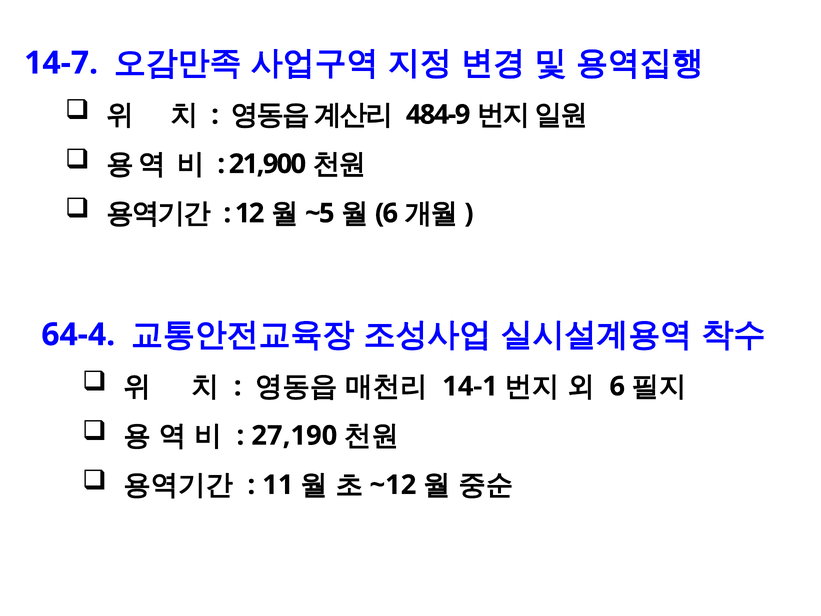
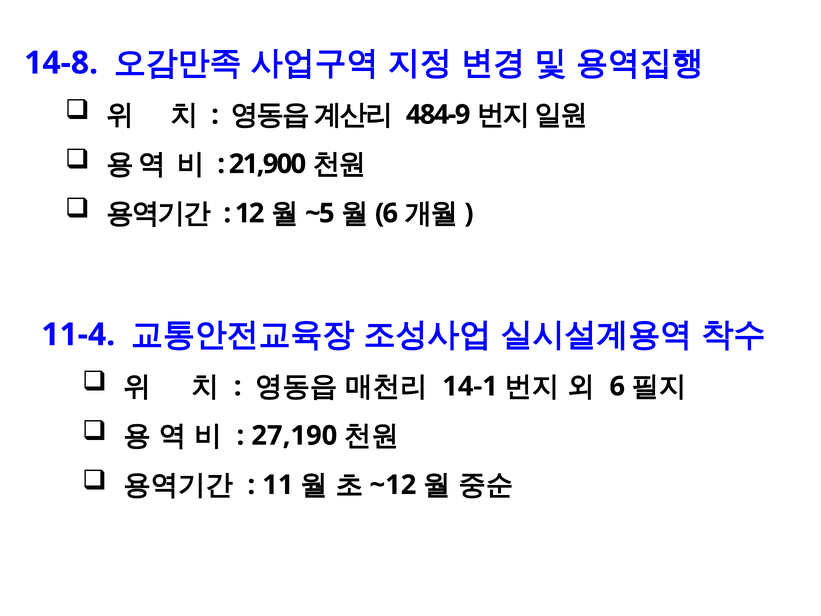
14-7: 14-7 -> 14-8
64-4: 64-4 -> 11-4
